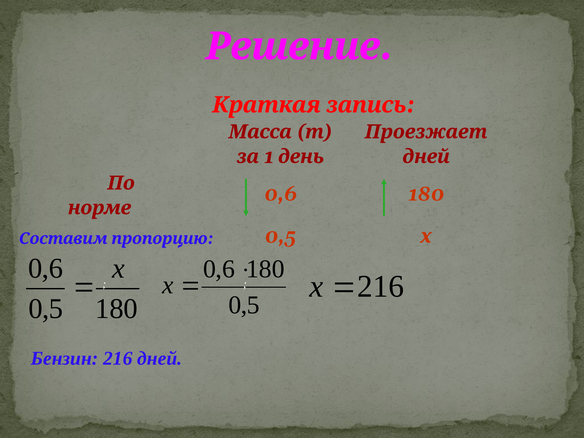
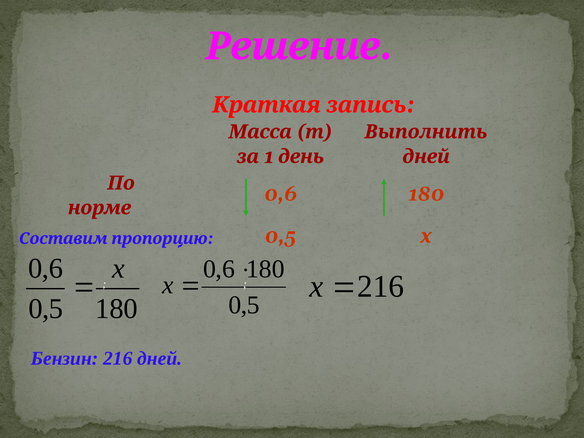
Проезжает: Проезжает -> Выполнить
